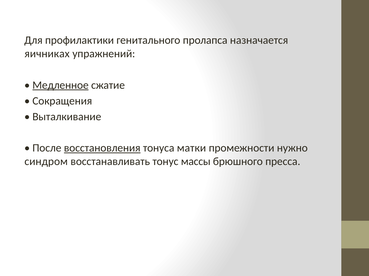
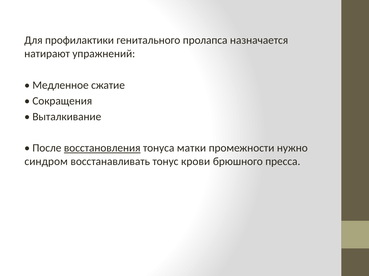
яичниках: яичниках -> натирают
Медленное underline: present -> none
массы: массы -> крови
